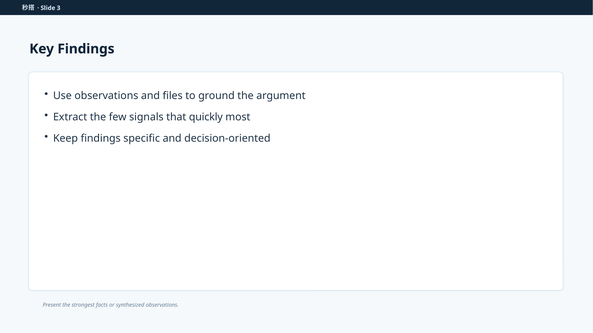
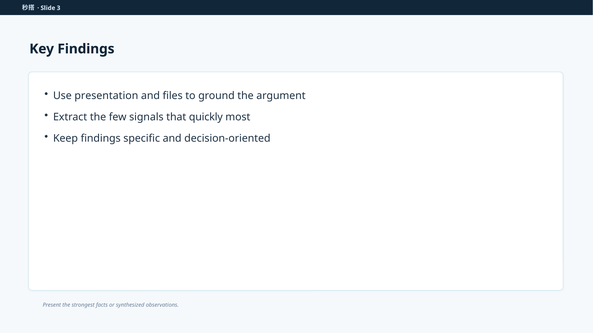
Use observations: observations -> presentation
